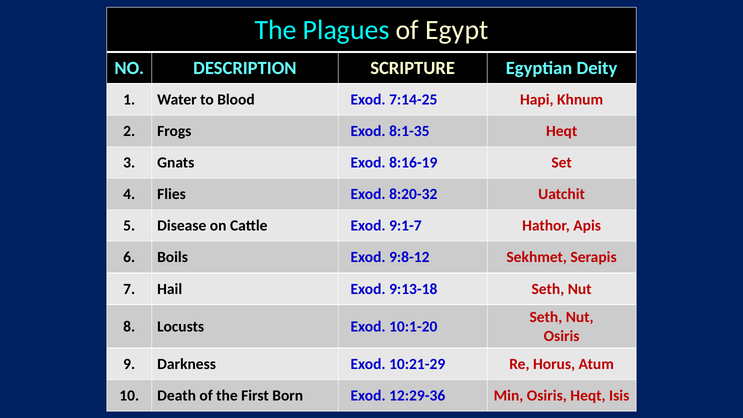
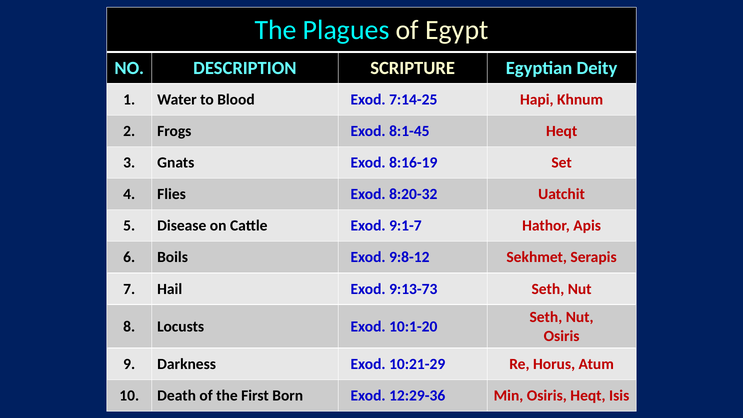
8:1-35: 8:1-35 -> 8:1-45
9:13-18: 9:13-18 -> 9:13-73
